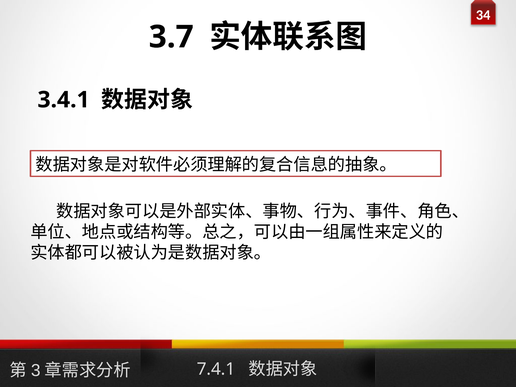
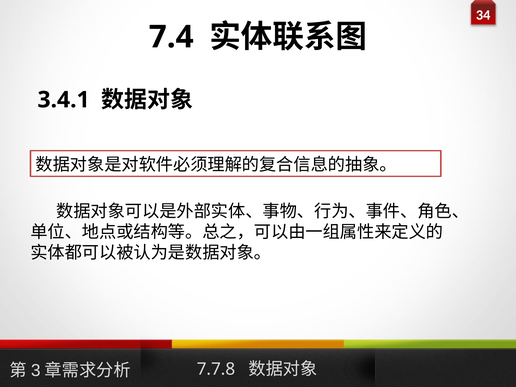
3.7: 3.7 -> 7.4
7.4.1: 7.4.1 -> 7.7.8
